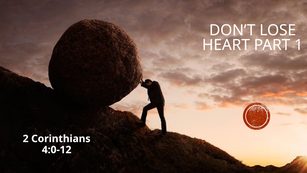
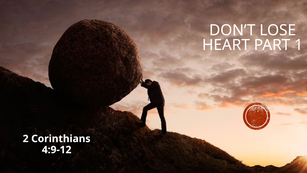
4:0-12: 4:0-12 -> 4:9-12
